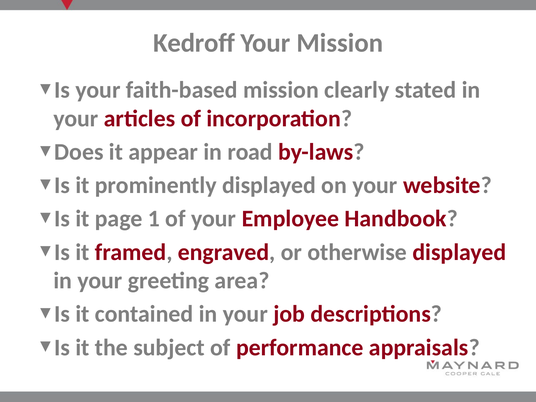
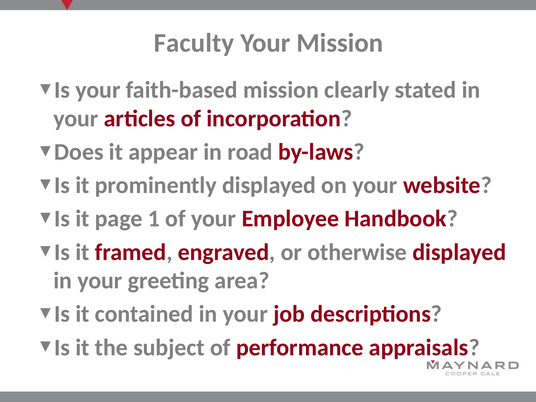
Kedroff: Kedroff -> Faculty
